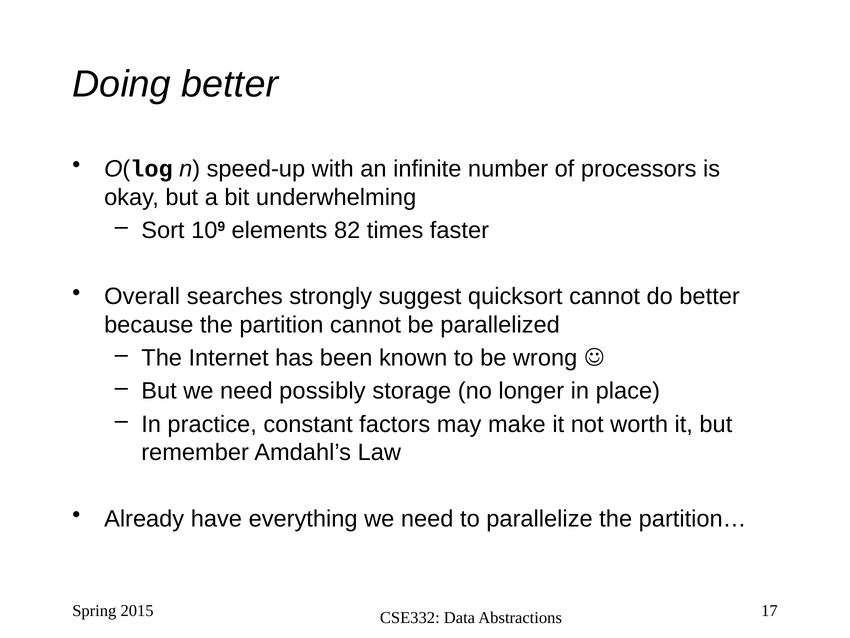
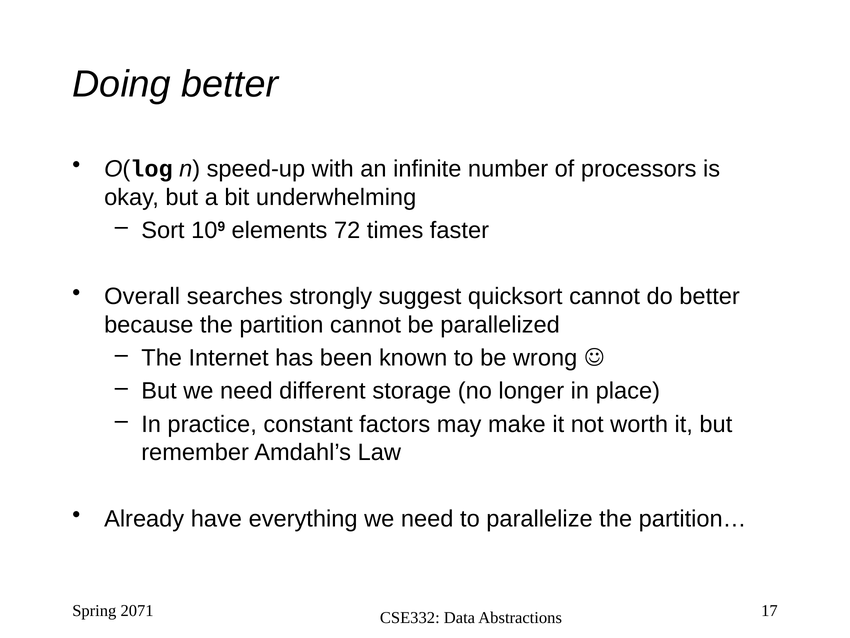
82: 82 -> 72
possibly: possibly -> different
2015: 2015 -> 2071
